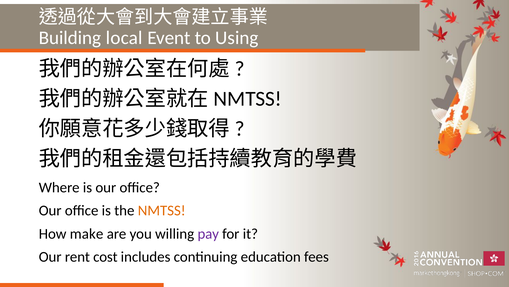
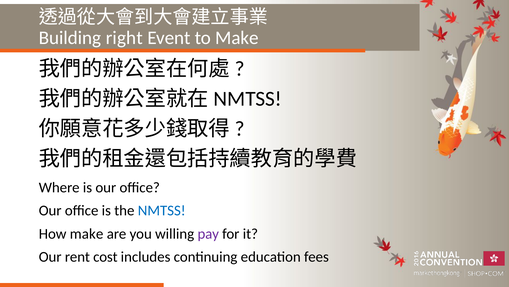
local: local -> right
to Using: Using -> Make
NMTSS colour: orange -> blue
